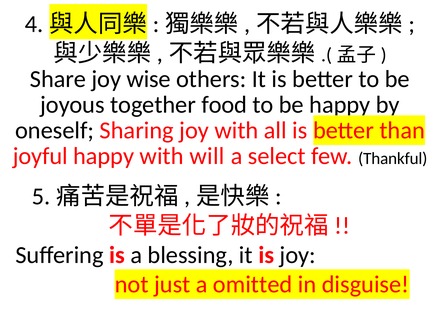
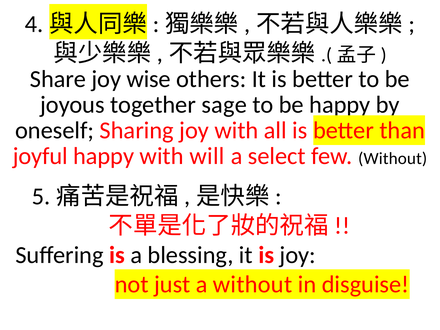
food: food -> sage
few Thankful: Thankful -> Without
a omitted: omitted -> without
